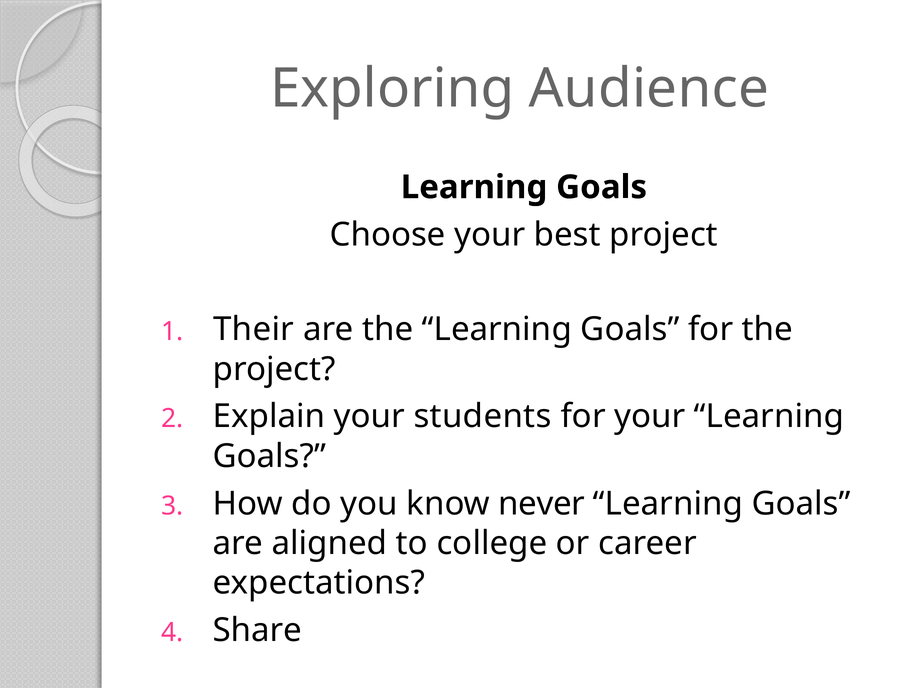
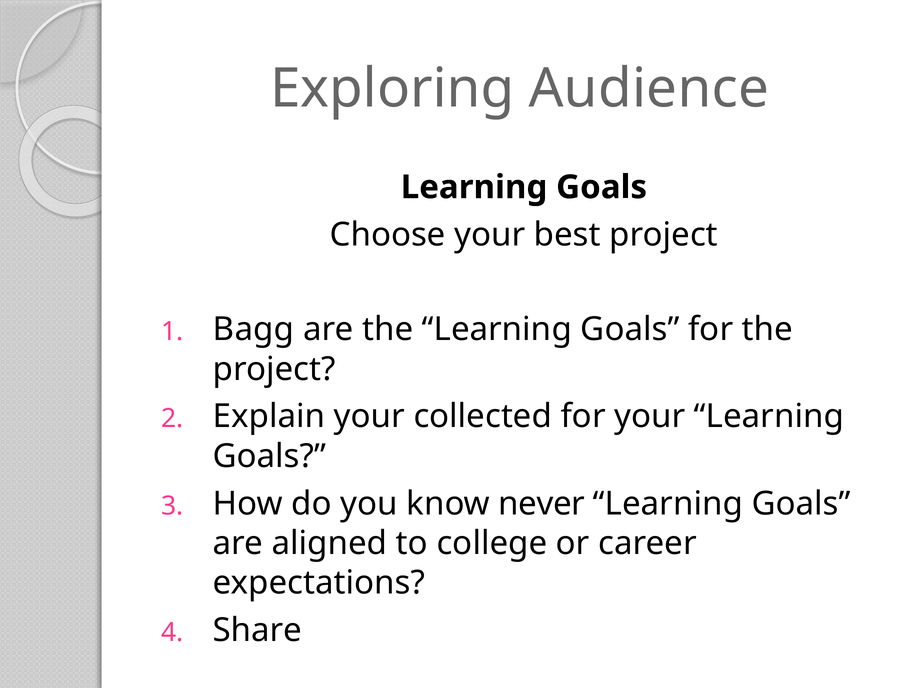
Their: Their -> Bagg
students: students -> collected
